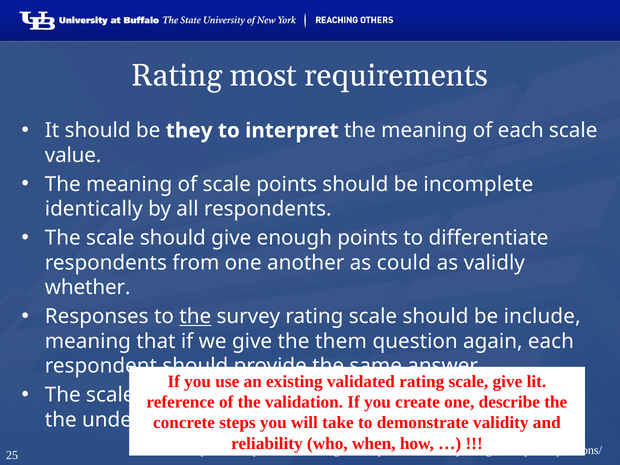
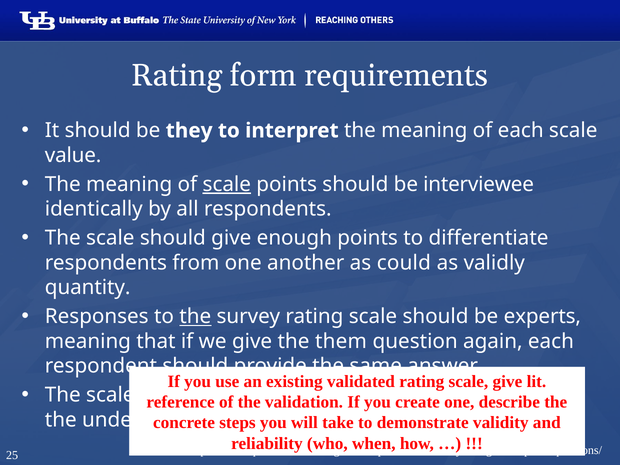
most: most -> form
scale at (227, 184) underline: none -> present
incomplete: incomplete -> interviewee
whether: whether -> quantity
include: include -> experts
